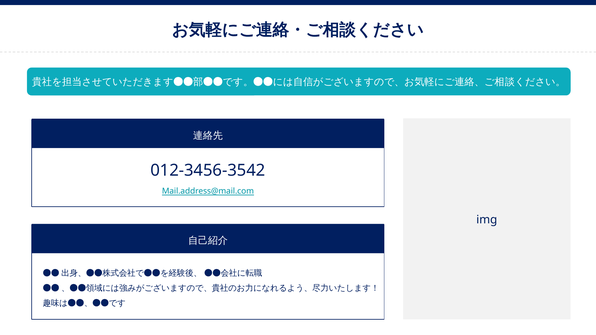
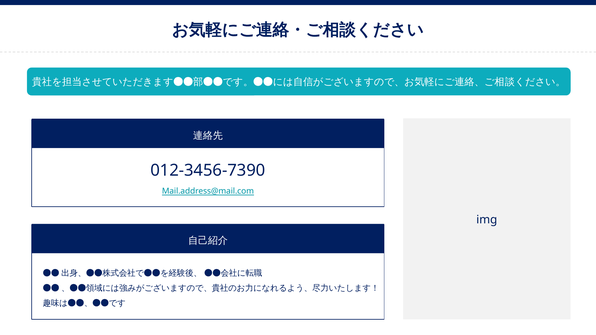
012-3456-3542: 012-3456-3542 -> 012-3456-7390
